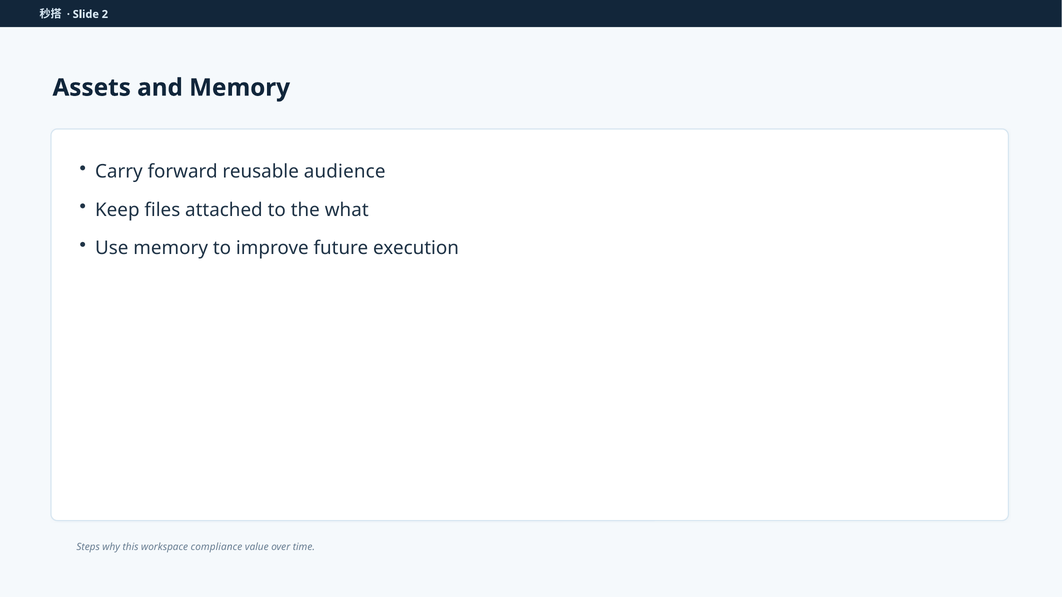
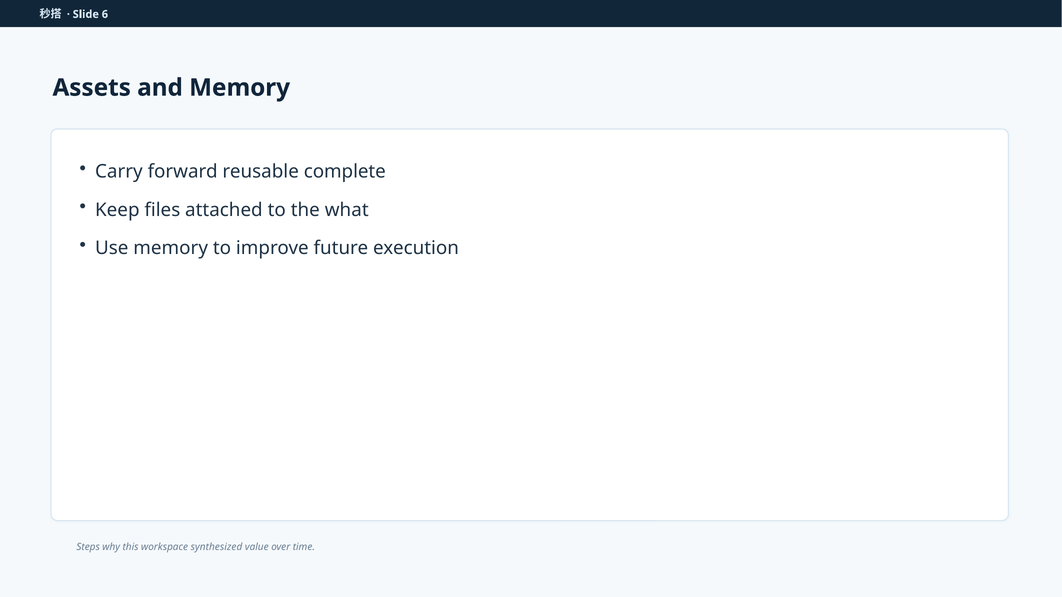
2: 2 -> 6
audience: audience -> complete
compliance: compliance -> synthesized
